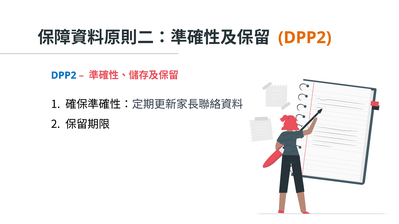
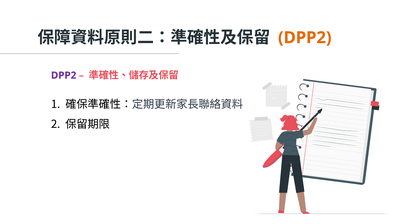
DPP2 at (64, 76) colour: blue -> purple
